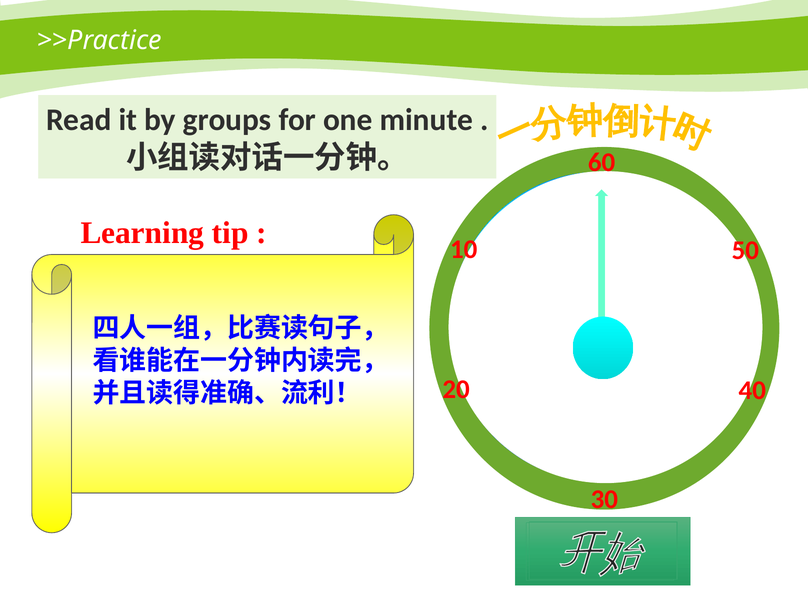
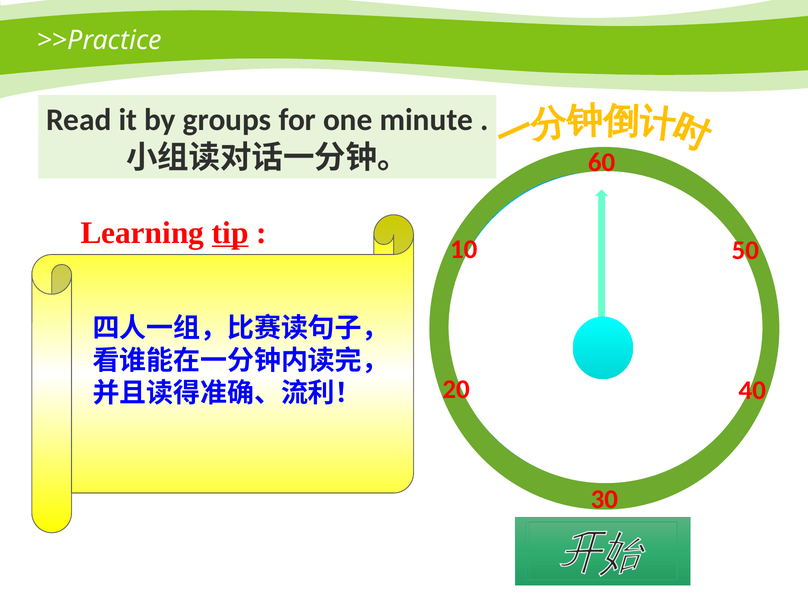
tip underline: none -> present
